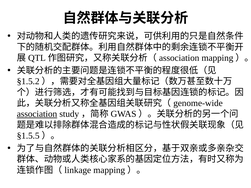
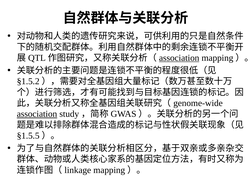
association at (179, 58) underline: none -> present
